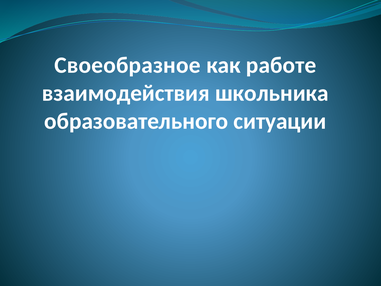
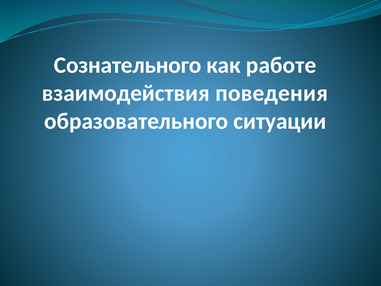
Своеобразное: Своеобразное -> Сознательного
школьника: школьника -> поведения
